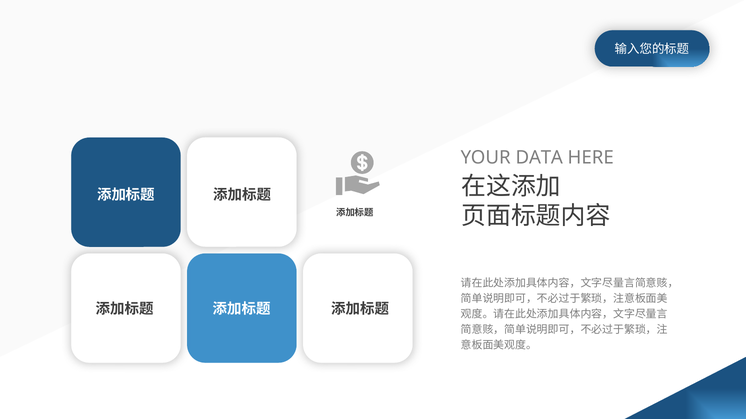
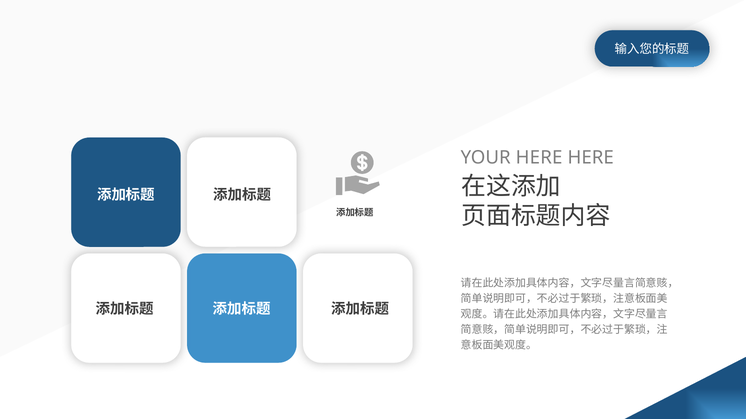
YOUR DATA: DATA -> HERE
